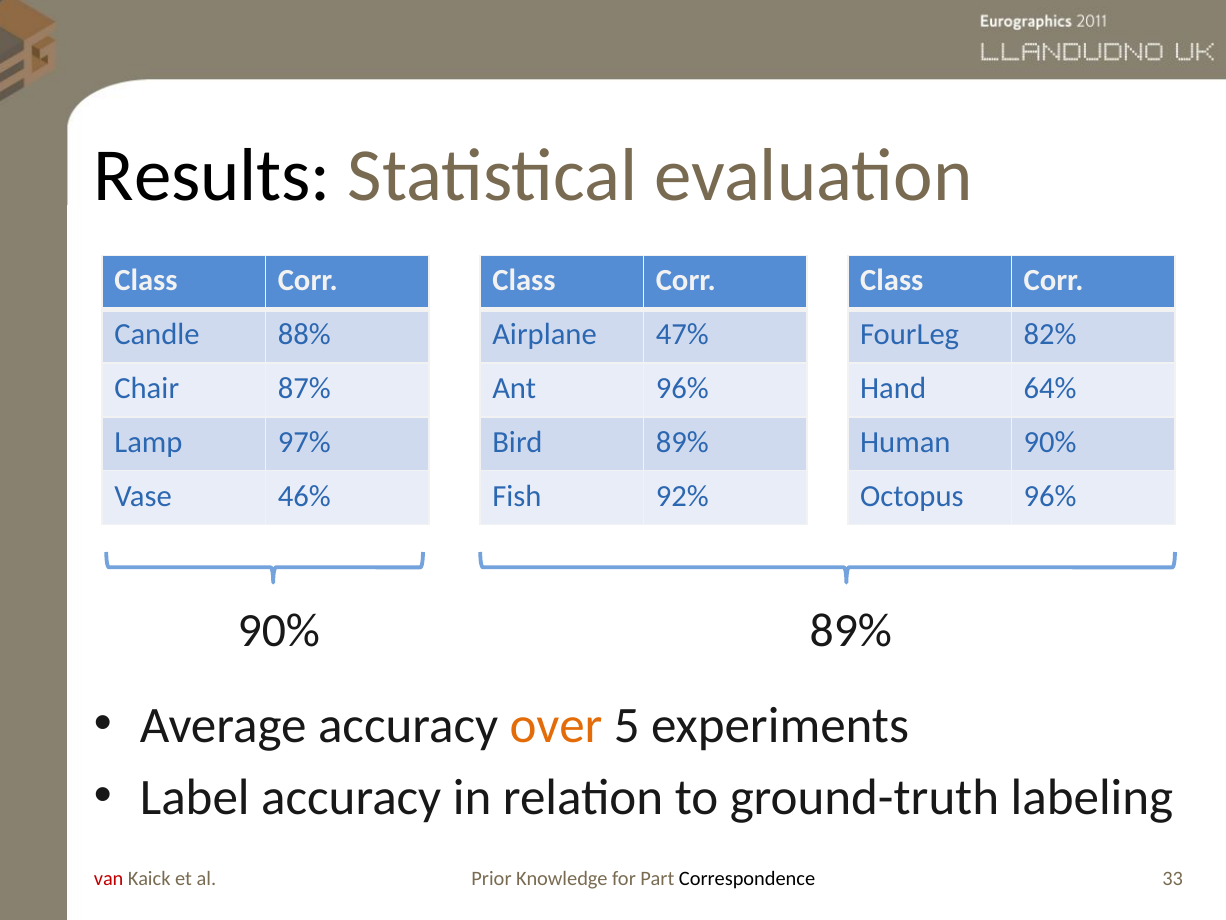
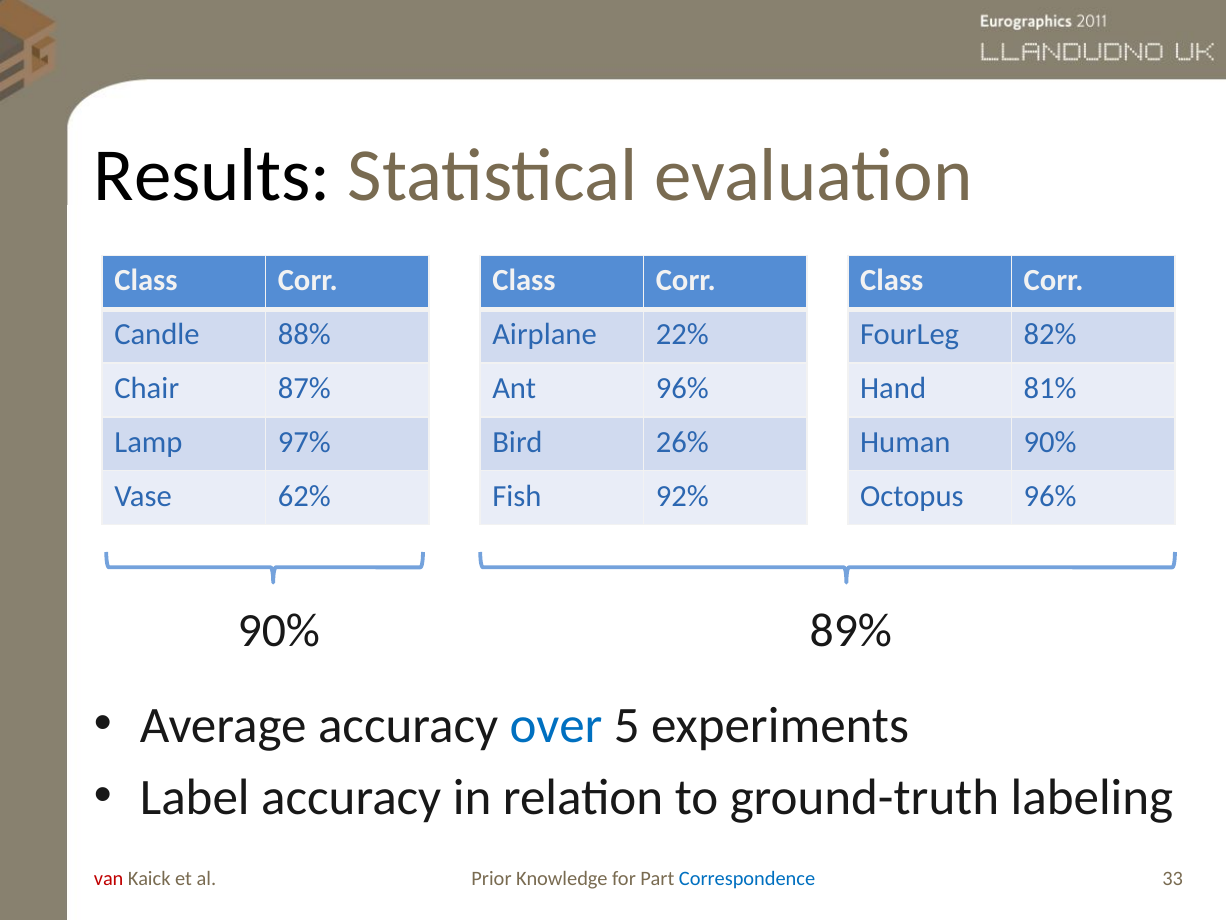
47%: 47% -> 22%
64%: 64% -> 81%
Bird 89%: 89% -> 26%
46%: 46% -> 62%
over colour: orange -> blue
Correspondence colour: black -> blue
